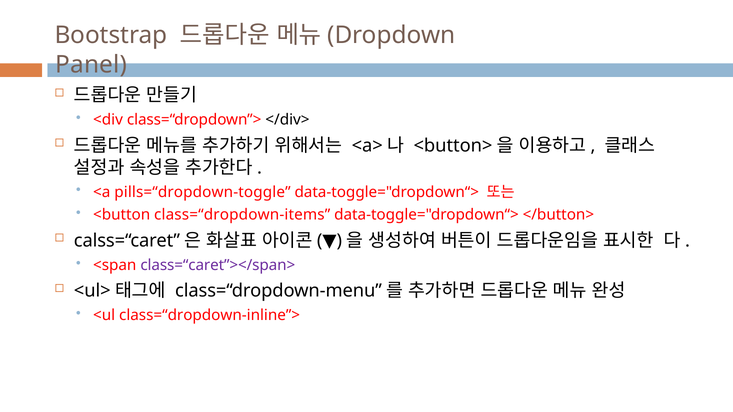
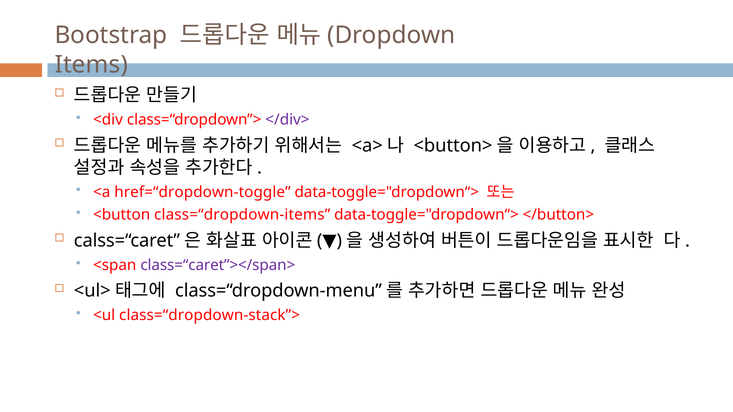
Panel: Panel -> Items
</div> colour: black -> purple
pills=“dropdown-toggle: pills=“dropdown-toggle -> href=“dropdown-toggle
class=“dropdown-inline”>: class=“dropdown-inline”> -> class=“dropdown-stack”>
